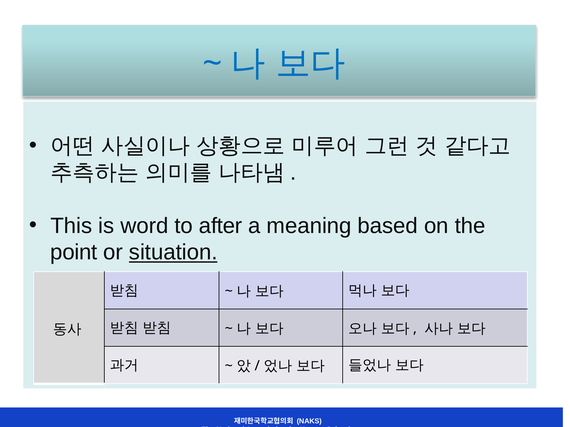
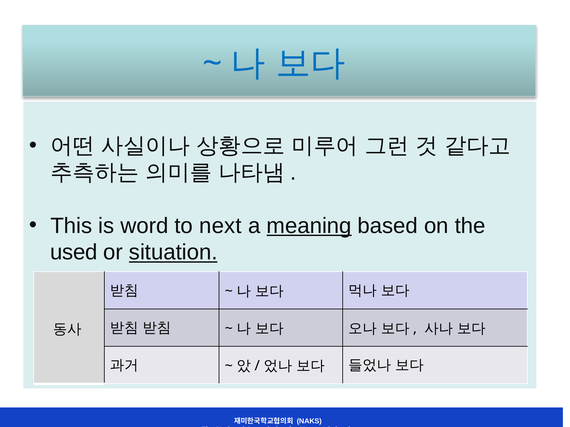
after: after -> next
meaning underline: none -> present
point: point -> used
